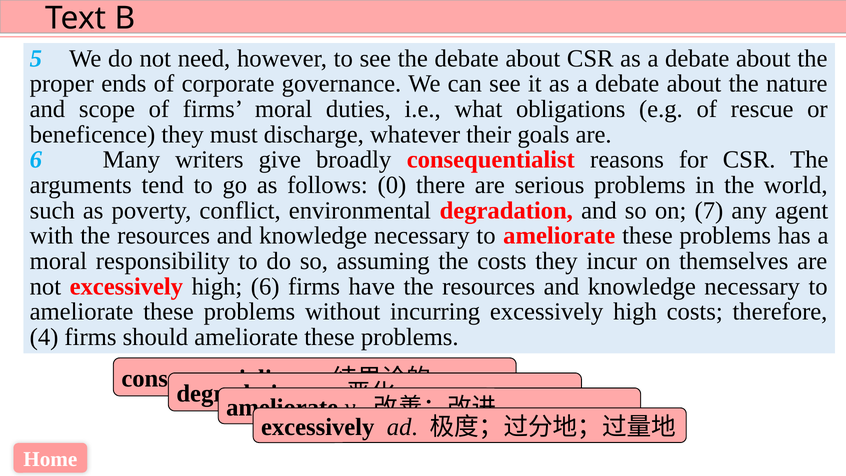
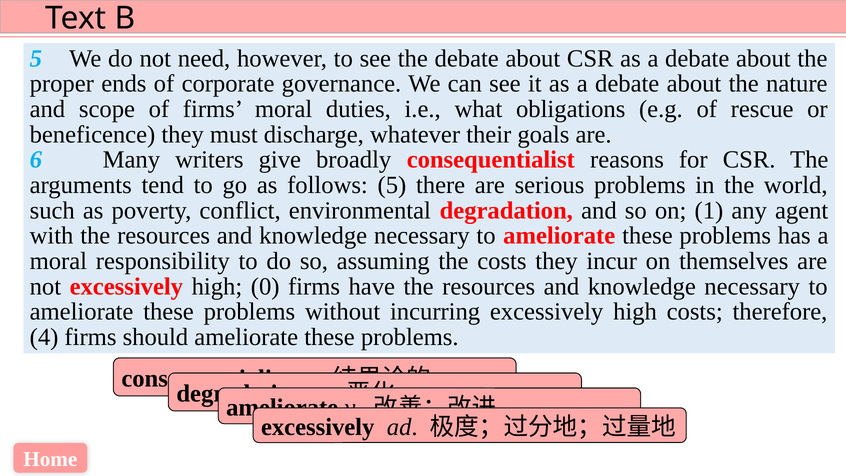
follows 0: 0 -> 5
7: 7 -> 1
high 6: 6 -> 0
